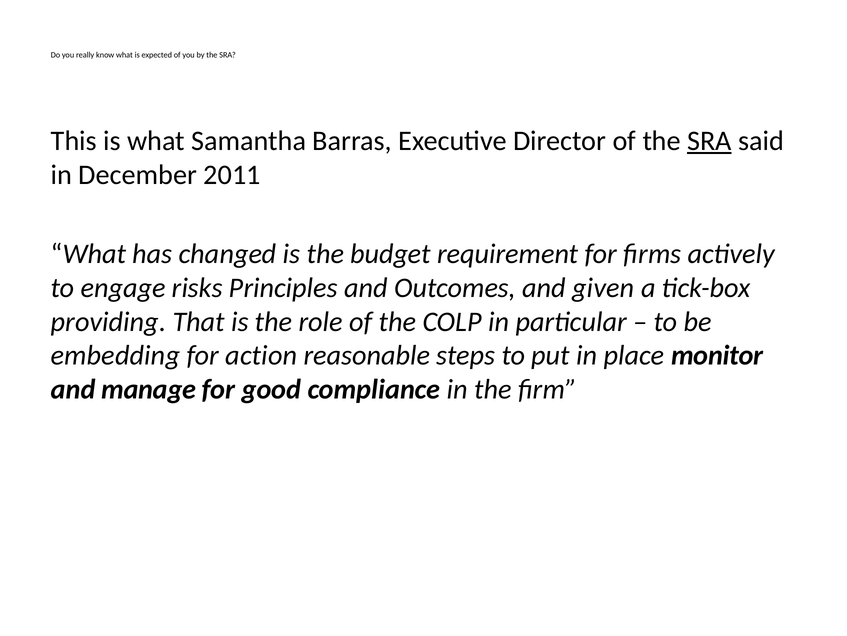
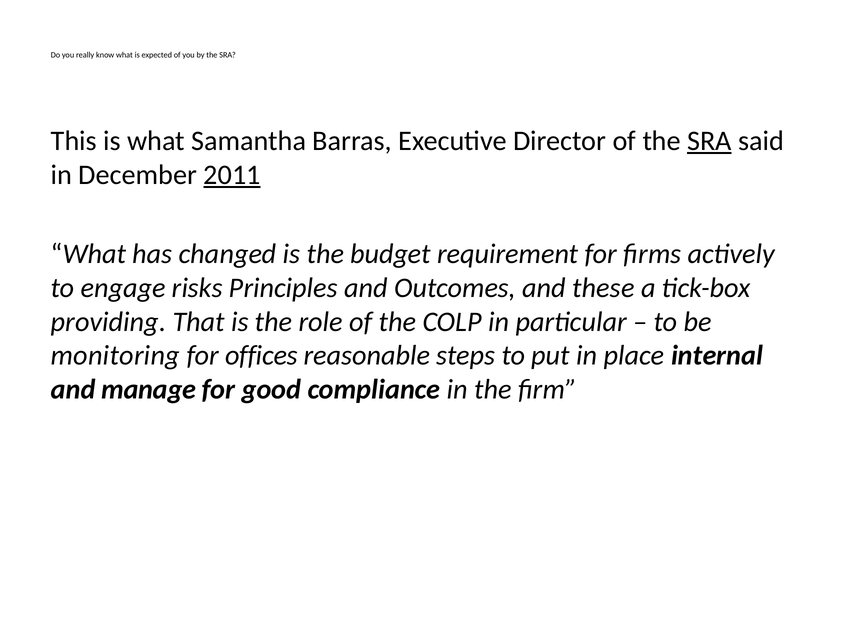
2011 underline: none -> present
given: given -> these
embedding: embedding -> monitoring
action: action -> offices
monitor: monitor -> internal
